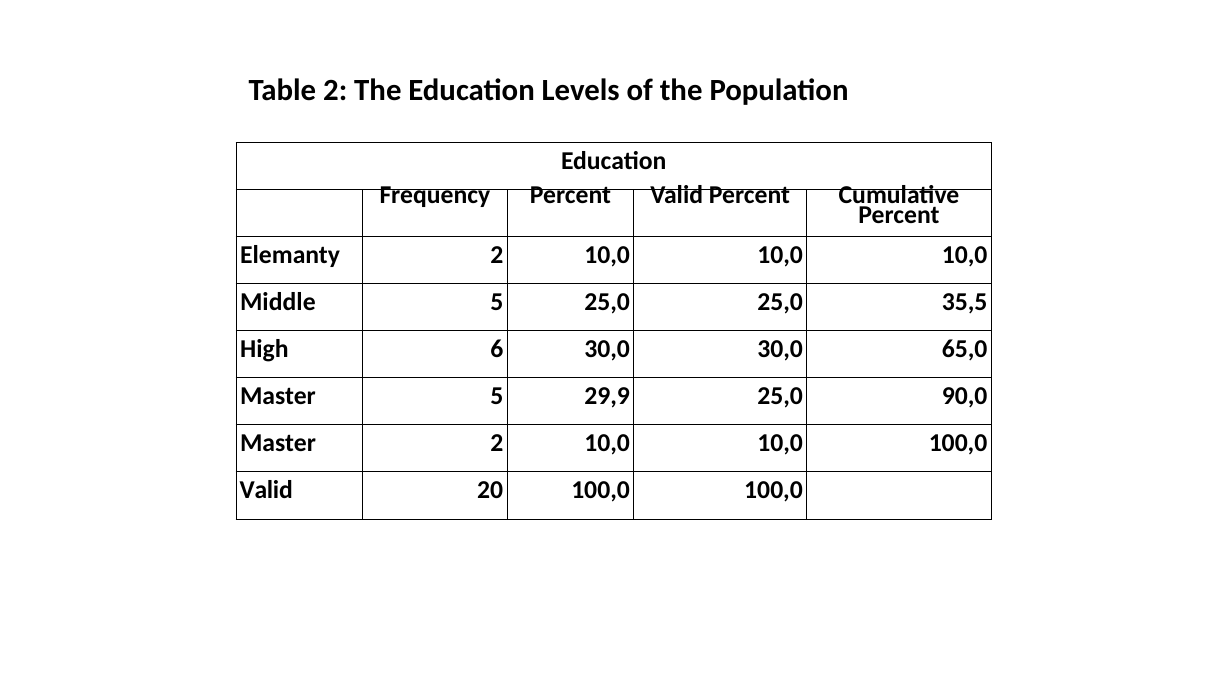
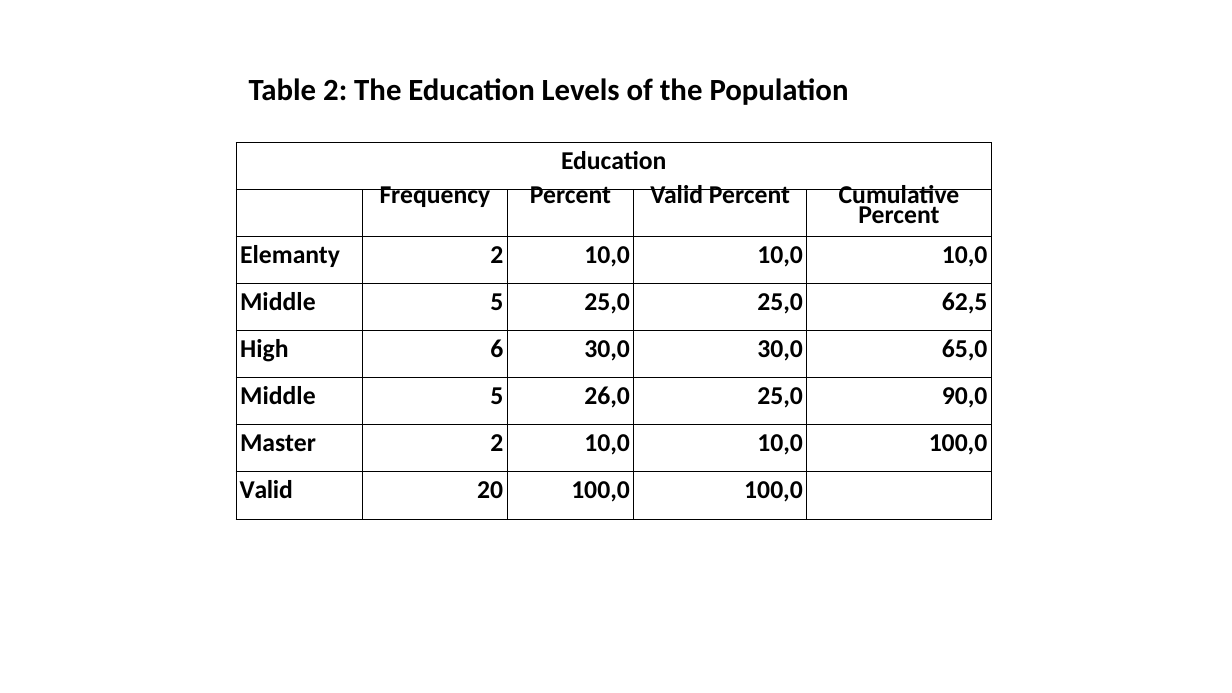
35,5: 35,5 -> 62,5
Master at (278, 396): Master -> Middle
29,9: 29,9 -> 26,0
